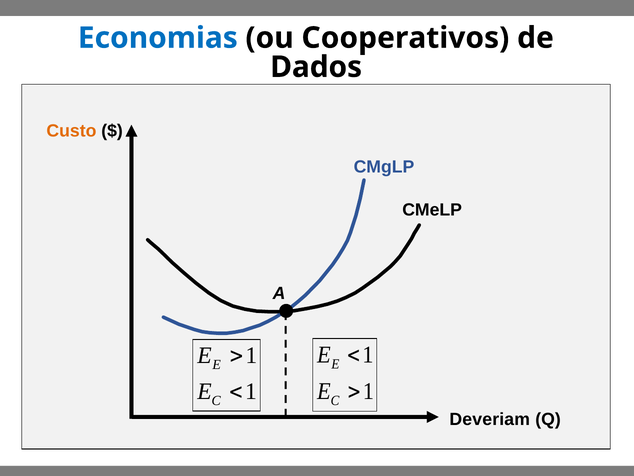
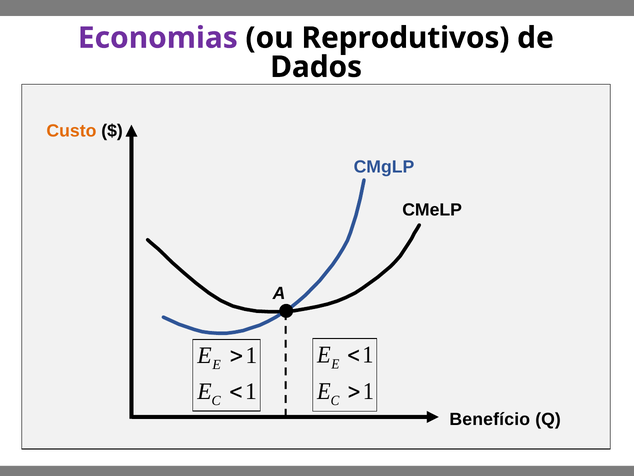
Economias colour: blue -> purple
Cooperativos: Cooperativos -> Reprodutivos
Deveriam: Deveriam -> Benefício
